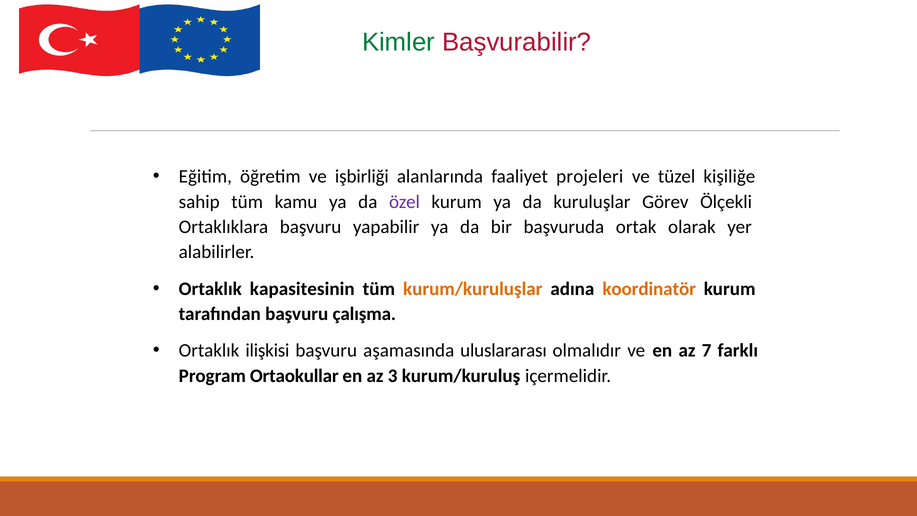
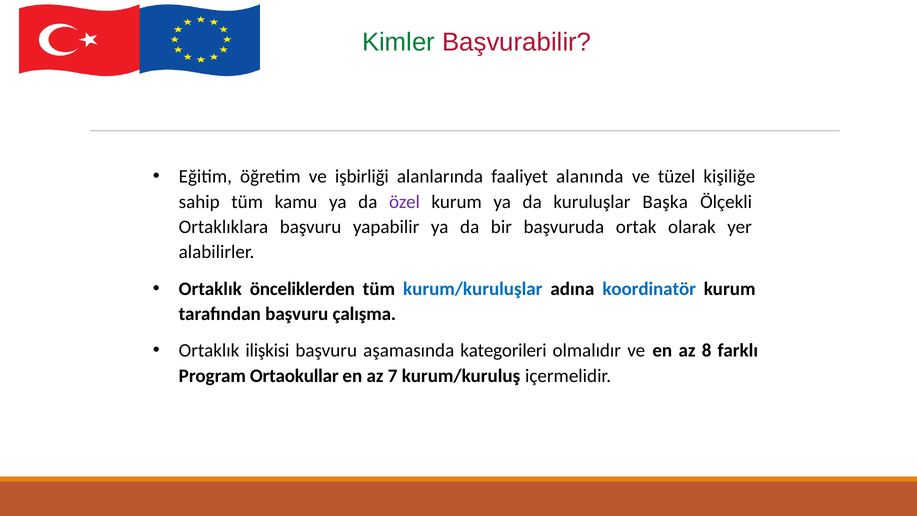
projeleri: projeleri -> alanında
Görev: Görev -> Başka
kapasitesinin: kapasitesinin -> önceliklerden
kurum/kuruluşlar colour: orange -> blue
koordinatör colour: orange -> blue
uluslararası: uluslararası -> kategorileri
7: 7 -> 8
3: 3 -> 7
